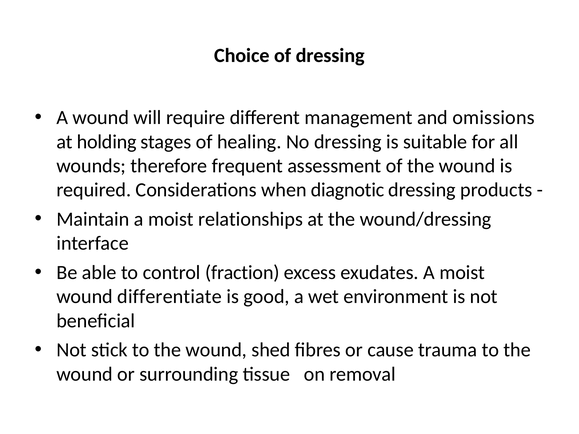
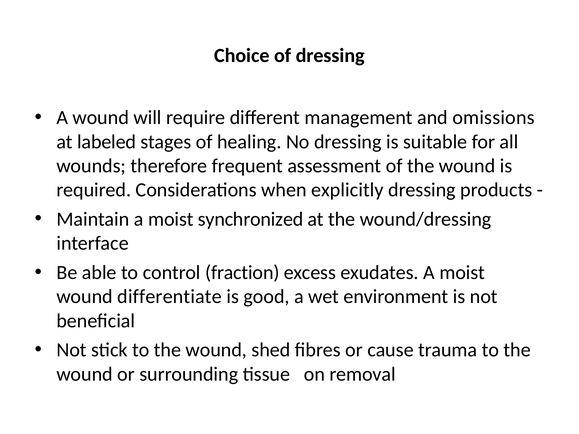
holding: holding -> labeled
diagnotic: diagnotic -> explicitly
relationships: relationships -> synchronized
